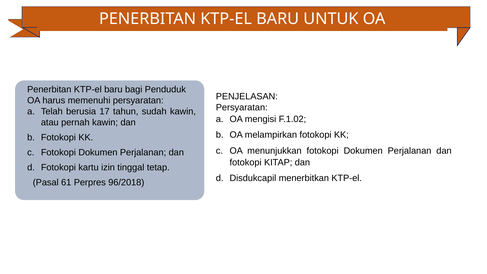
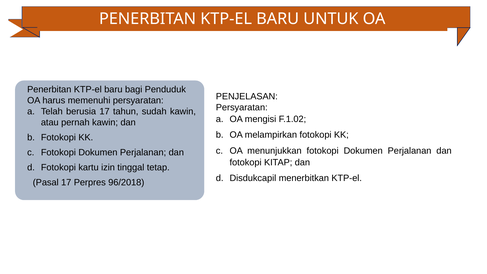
Pasal 61: 61 -> 17
